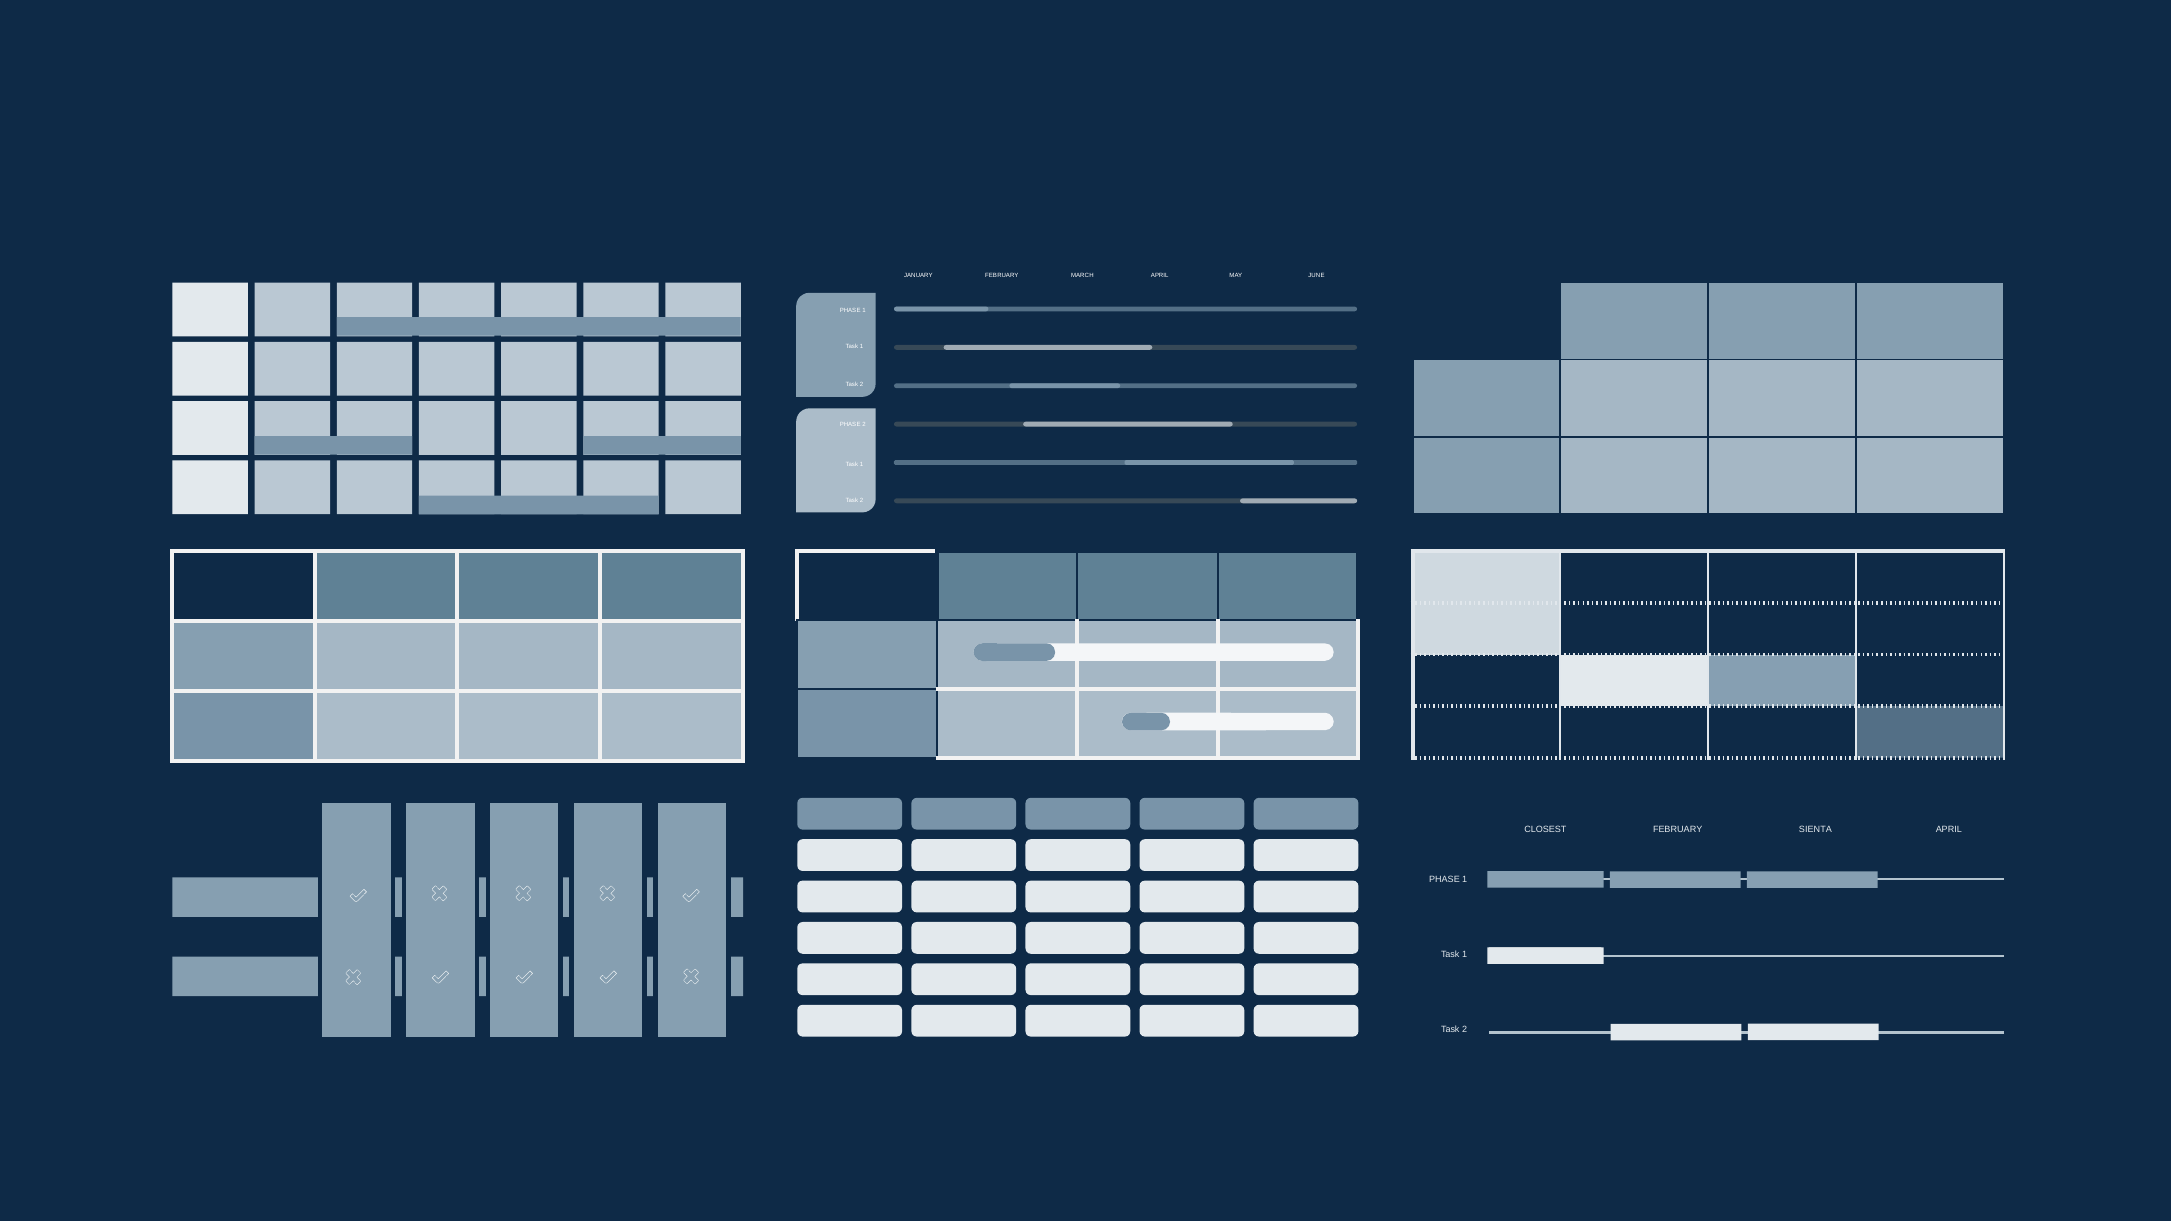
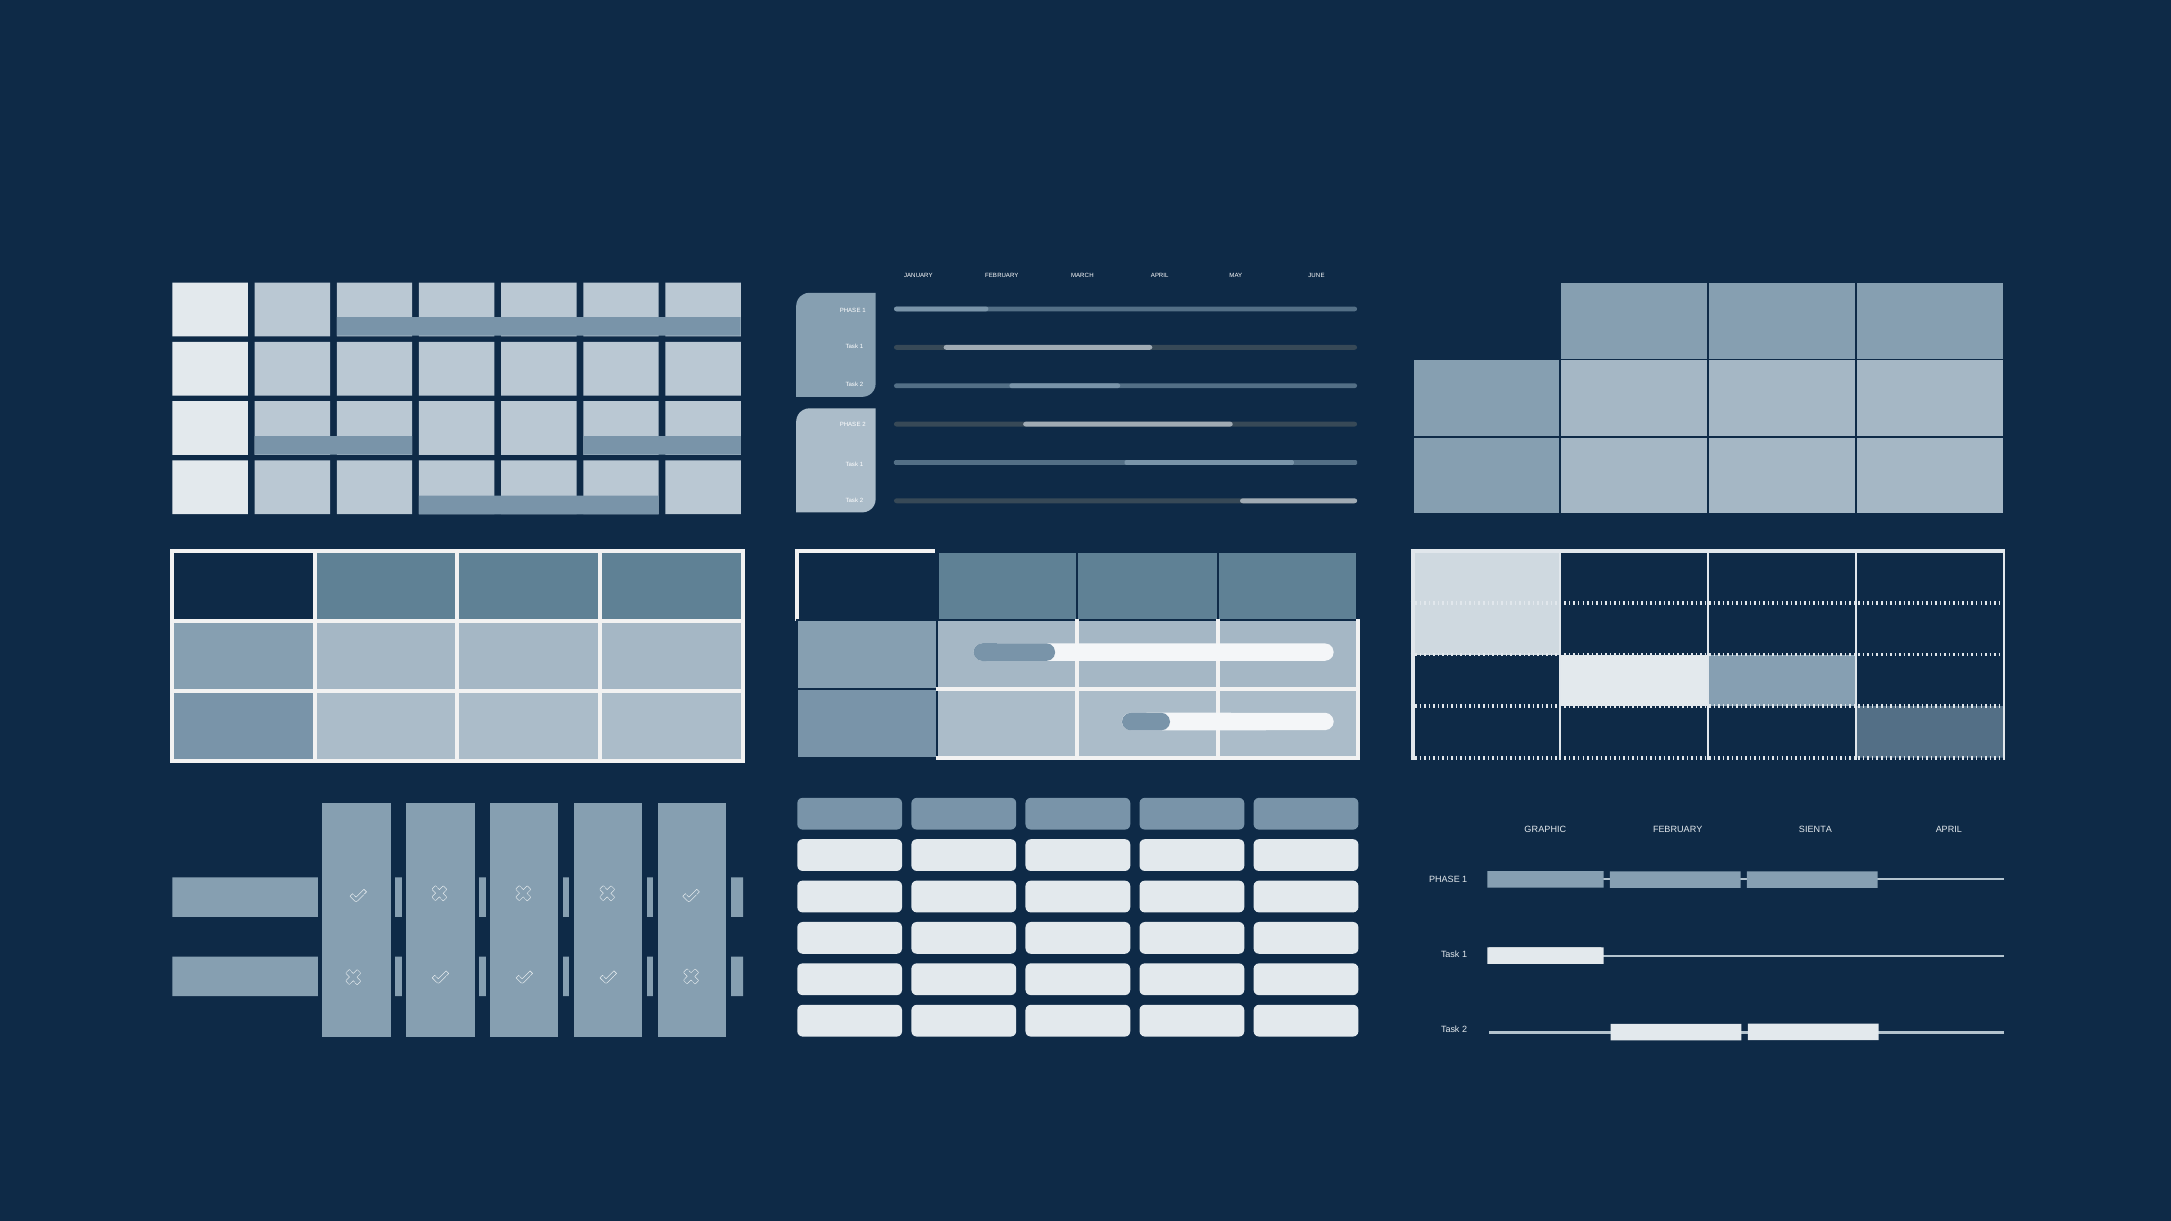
CLOSEST: CLOSEST -> GRAPHIC
